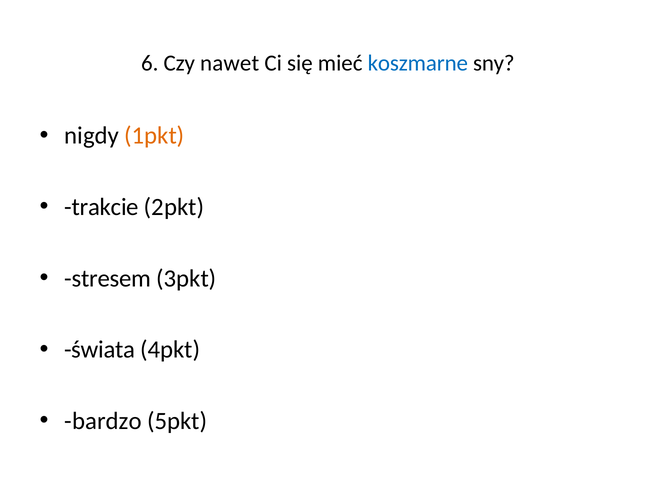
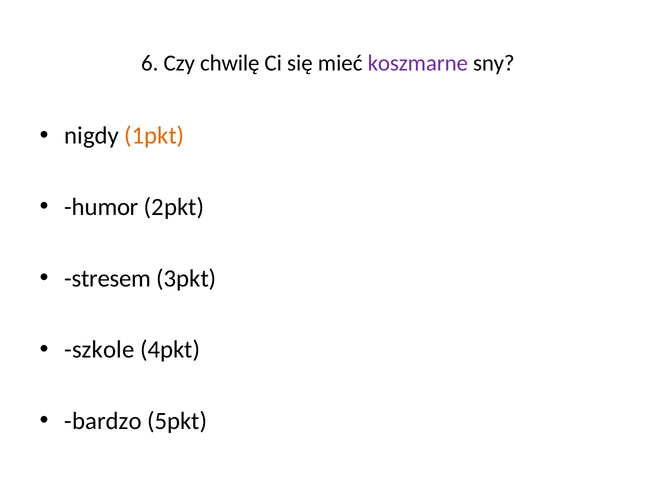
nawet: nawet -> chwilę
koszmarne colour: blue -> purple
trakcie: trakcie -> humor
świata: świata -> szkole
